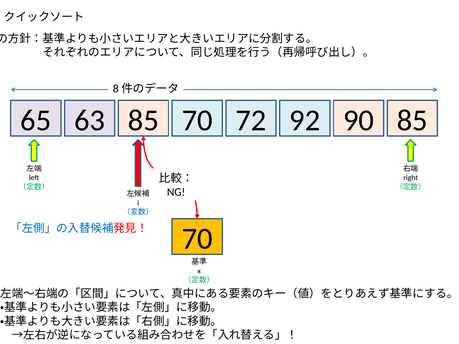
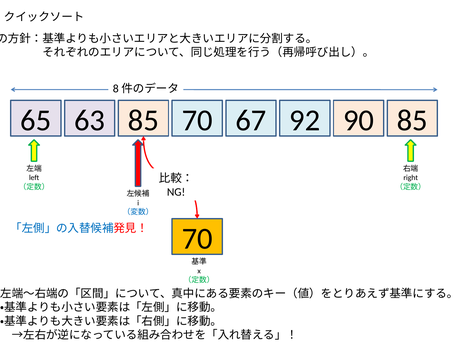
72: 72 -> 67
